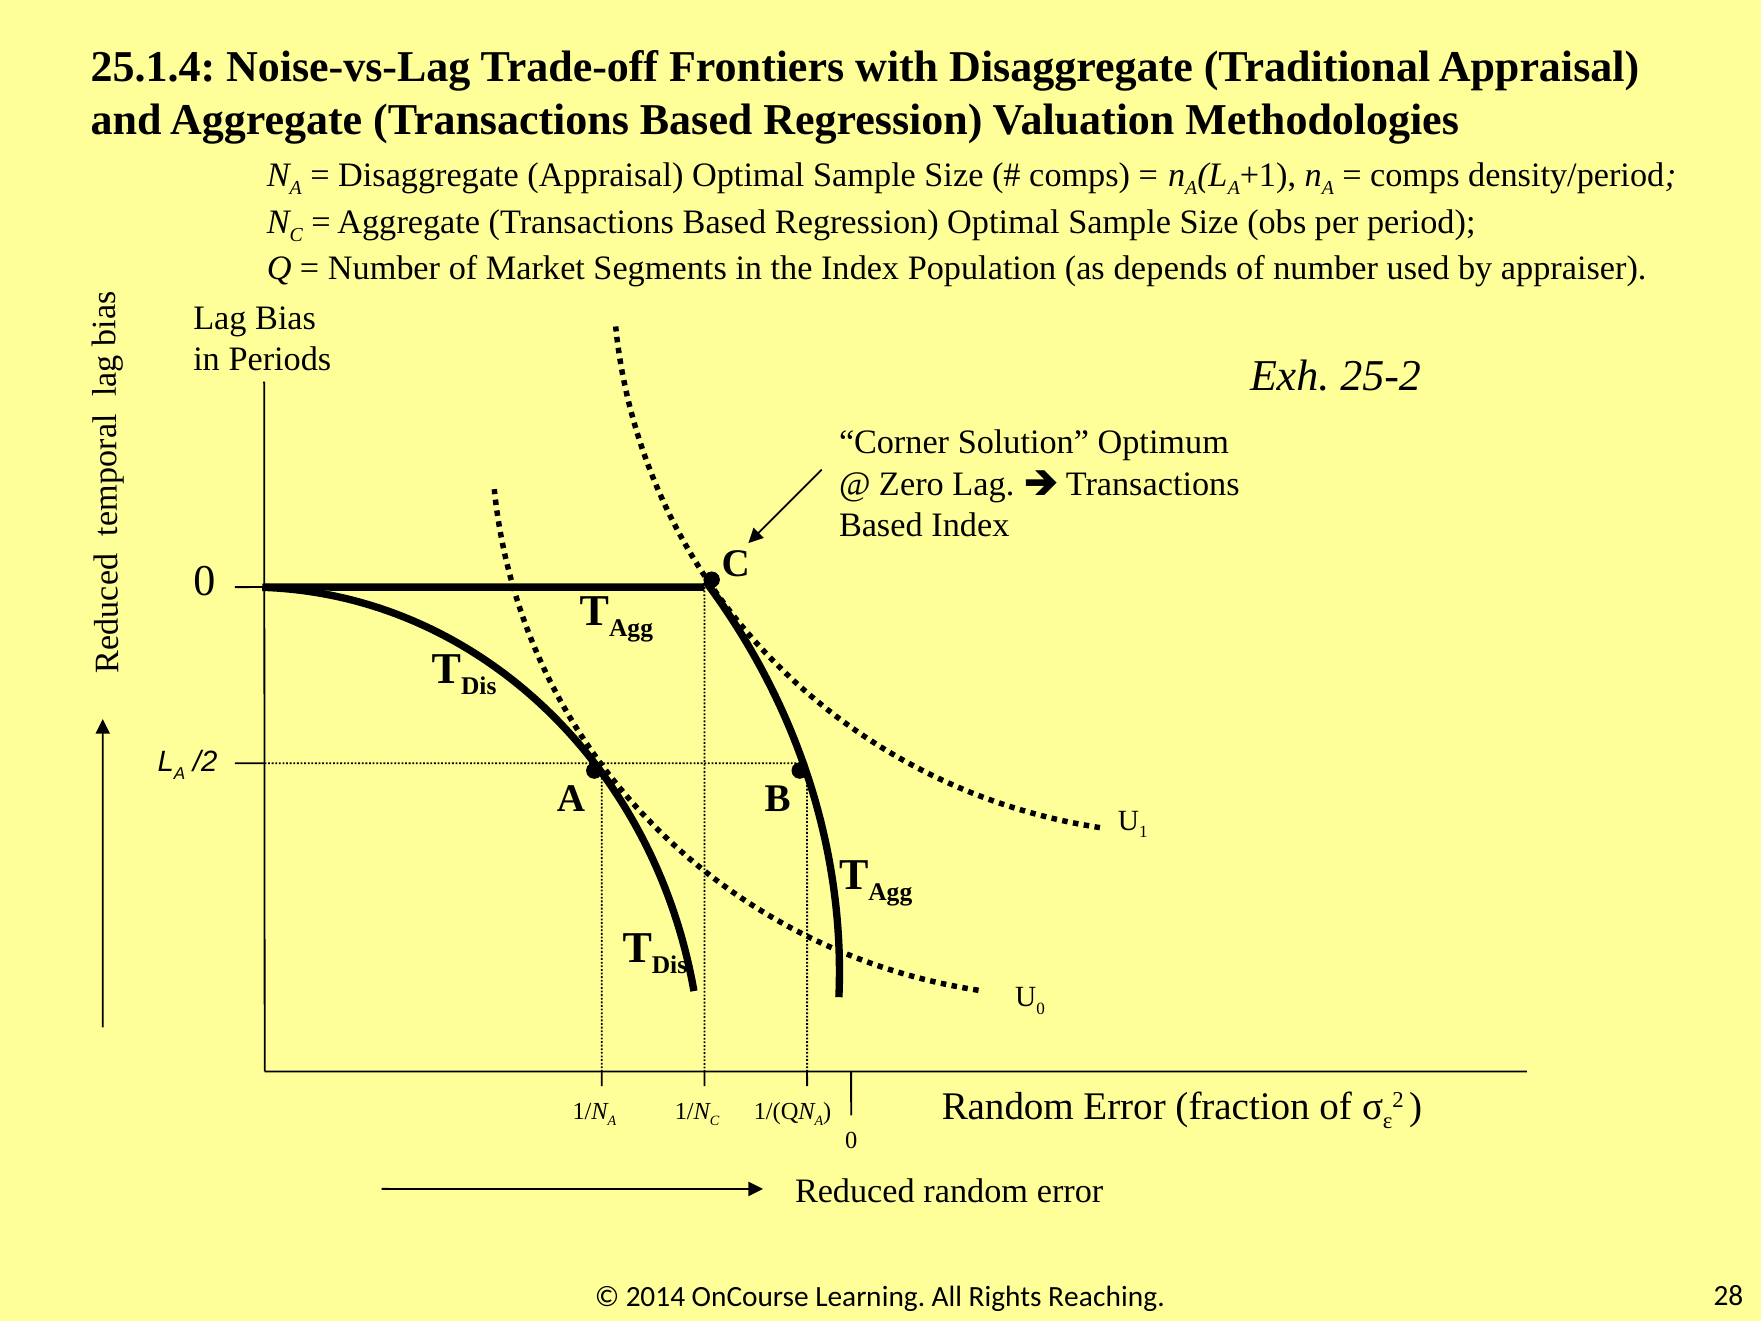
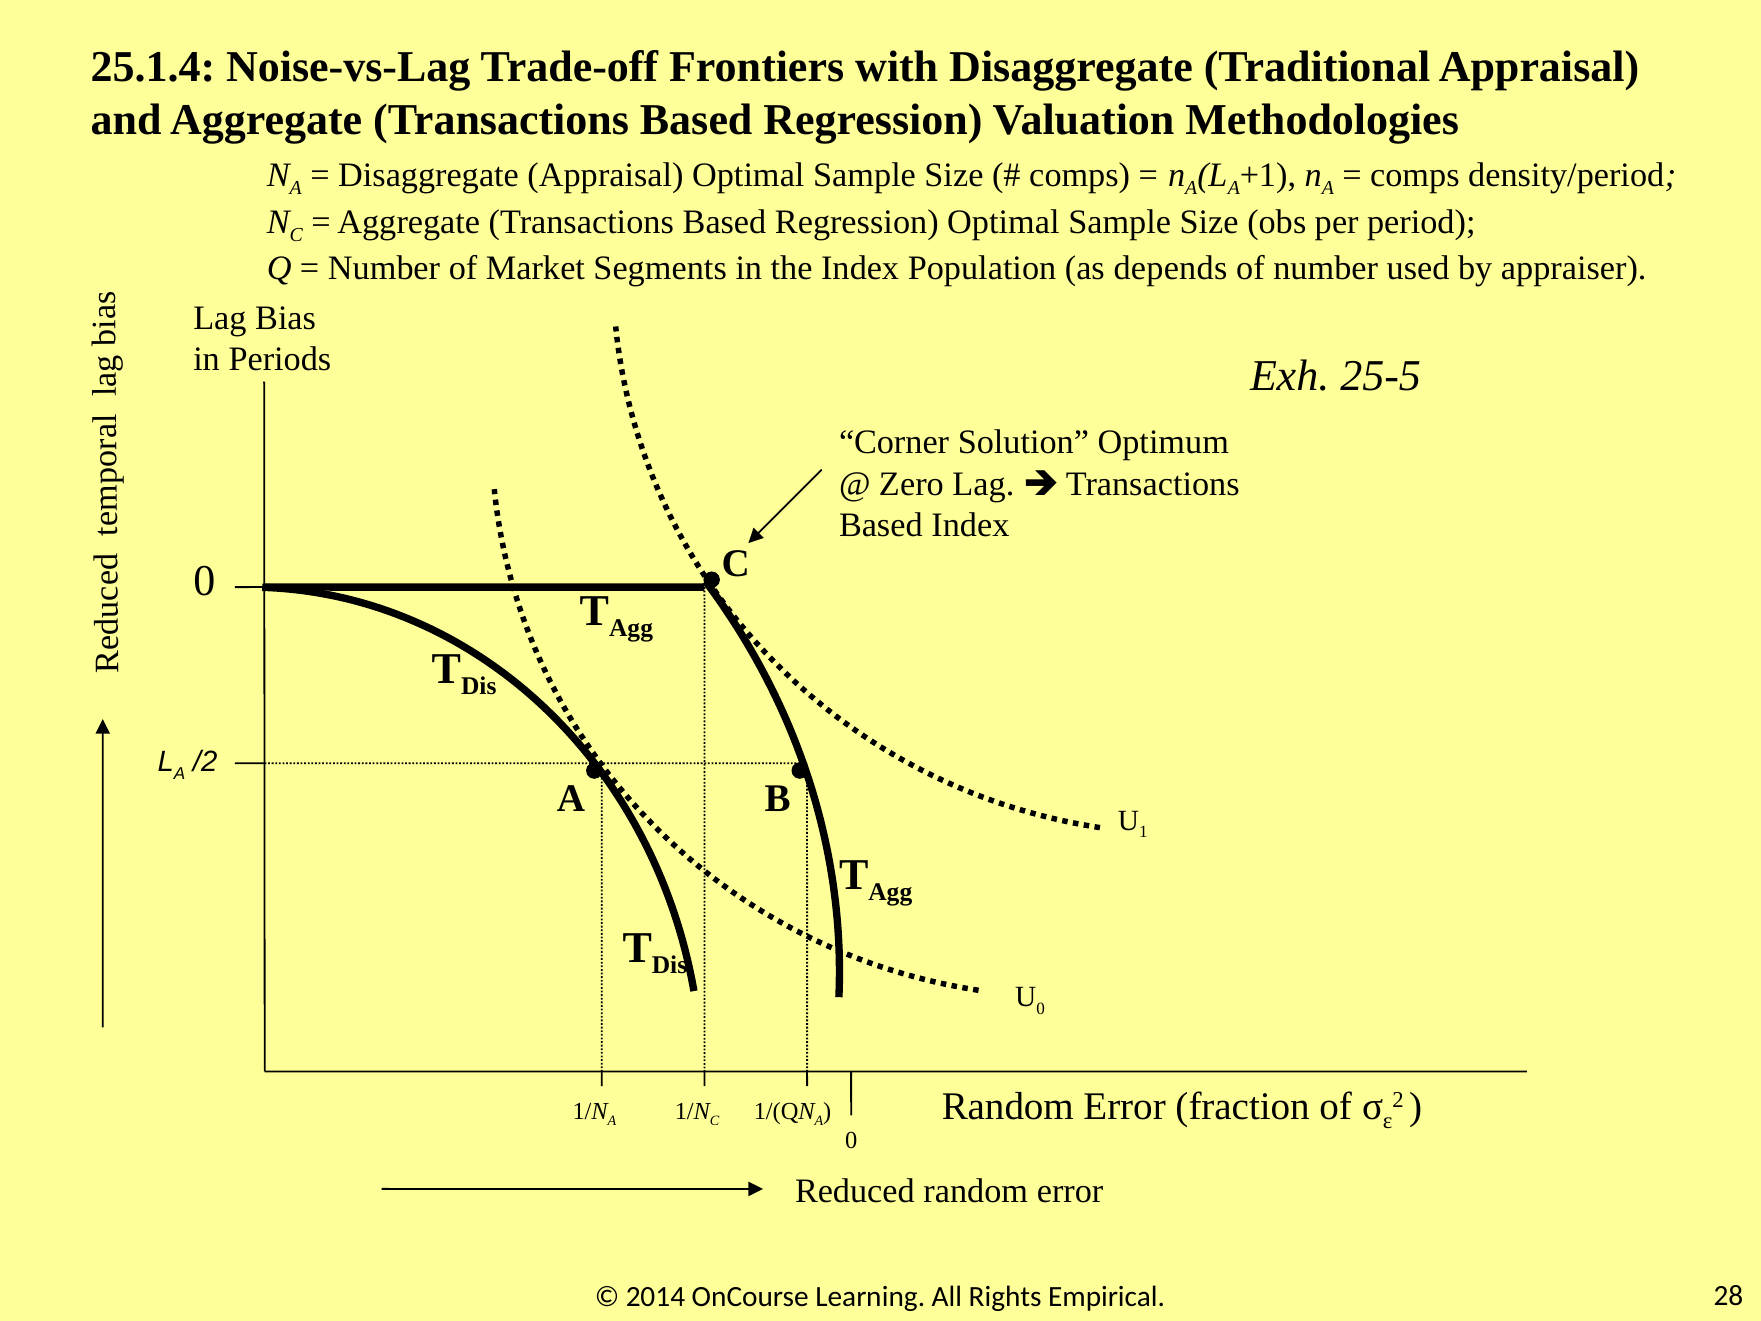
25-2: 25-2 -> 25-5
Reaching: Reaching -> Empirical
